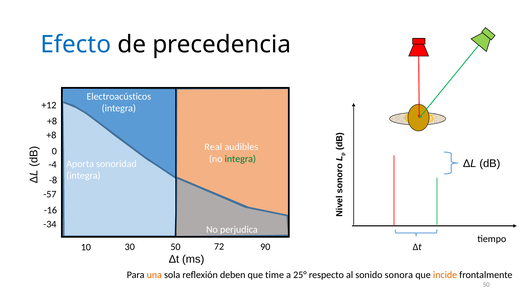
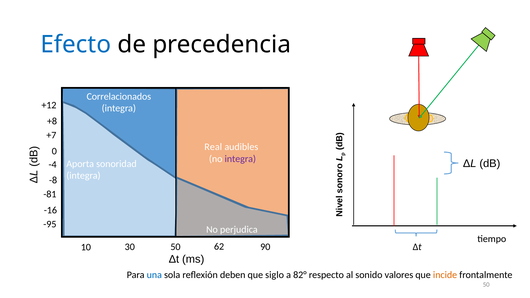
Electroacústicos: Electroacústicos -> Correlacionados
+8 at (51, 135): +8 -> +7
integra at (240, 159) colour: green -> purple
-57: -57 -> -81
-34: -34 -> -95
72: 72 -> 62
una colour: orange -> blue
time: time -> siglo
25°: 25° -> 82°
sonora: sonora -> valores
